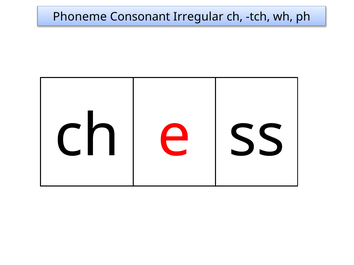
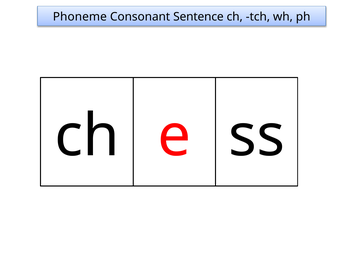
Irregular: Irregular -> Sentence
